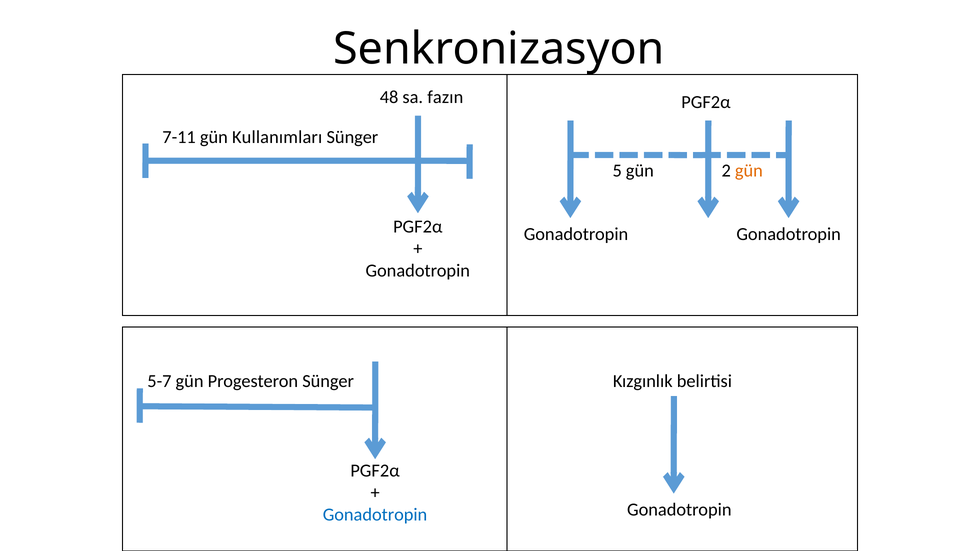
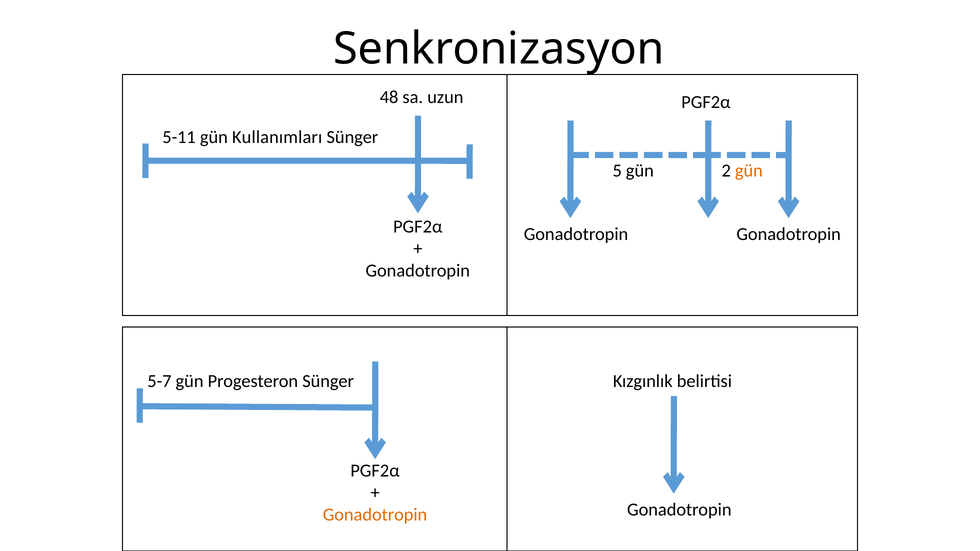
fazın: fazın -> uzun
7-11: 7-11 -> 5-11
Gonadotropin at (375, 515) colour: blue -> orange
